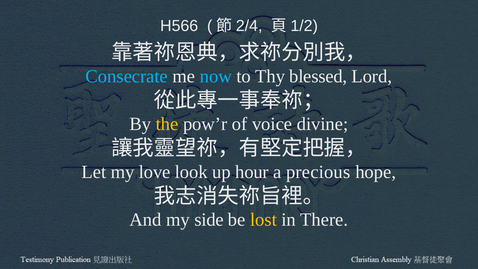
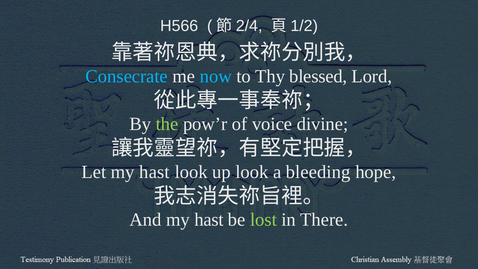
the colour: yellow -> light green
Let my love: love -> hast
up hour: hour -> look
precious: precious -> bleeding
And my side: side -> hast
lost colour: yellow -> light green
